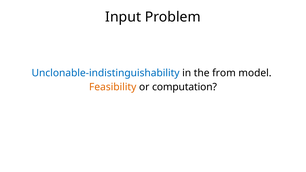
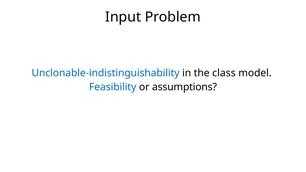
from: from -> class
Feasibility colour: orange -> blue
computation: computation -> assumptions
